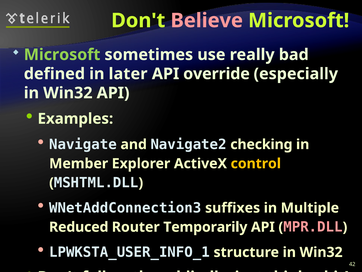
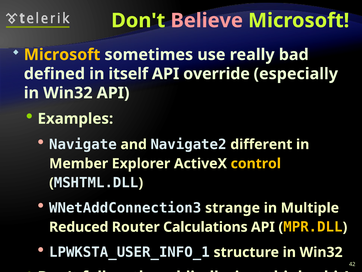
Microsoft at (62, 55) colour: light green -> yellow
later: later -> itself
checking: checking -> different
suffixes: suffixes -> strange
Temporarily: Temporarily -> Calculations
MPR.DLL colour: pink -> yellow
